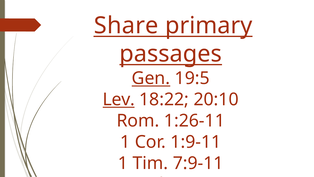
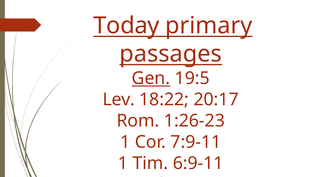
Share: Share -> Today
Lev underline: present -> none
20:10: 20:10 -> 20:17
1:26-11: 1:26-11 -> 1:26-23
1:9-11: 1:9-11 -> 7:9-11
7:9-11: 7:9-11 -> 6:9-11
